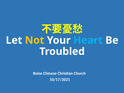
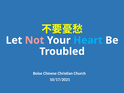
Not colour: yellow -> pink
